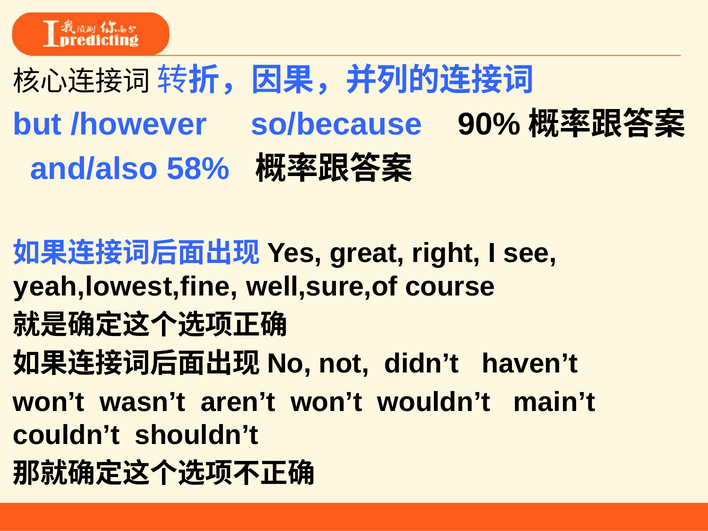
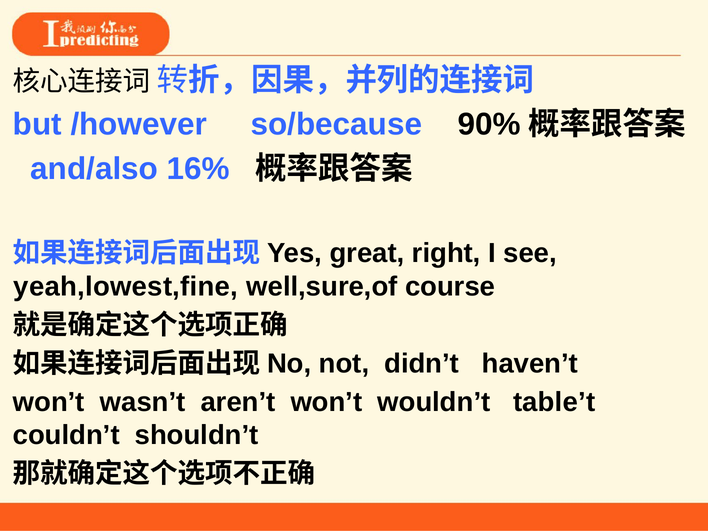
58%: 58% -> 16%
main’t: main’t -> table’t
